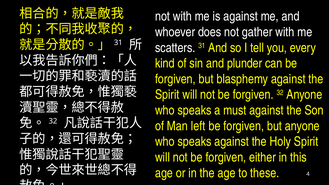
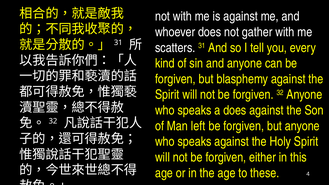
and plunder: plunder -> anyone
a must: must -> does
